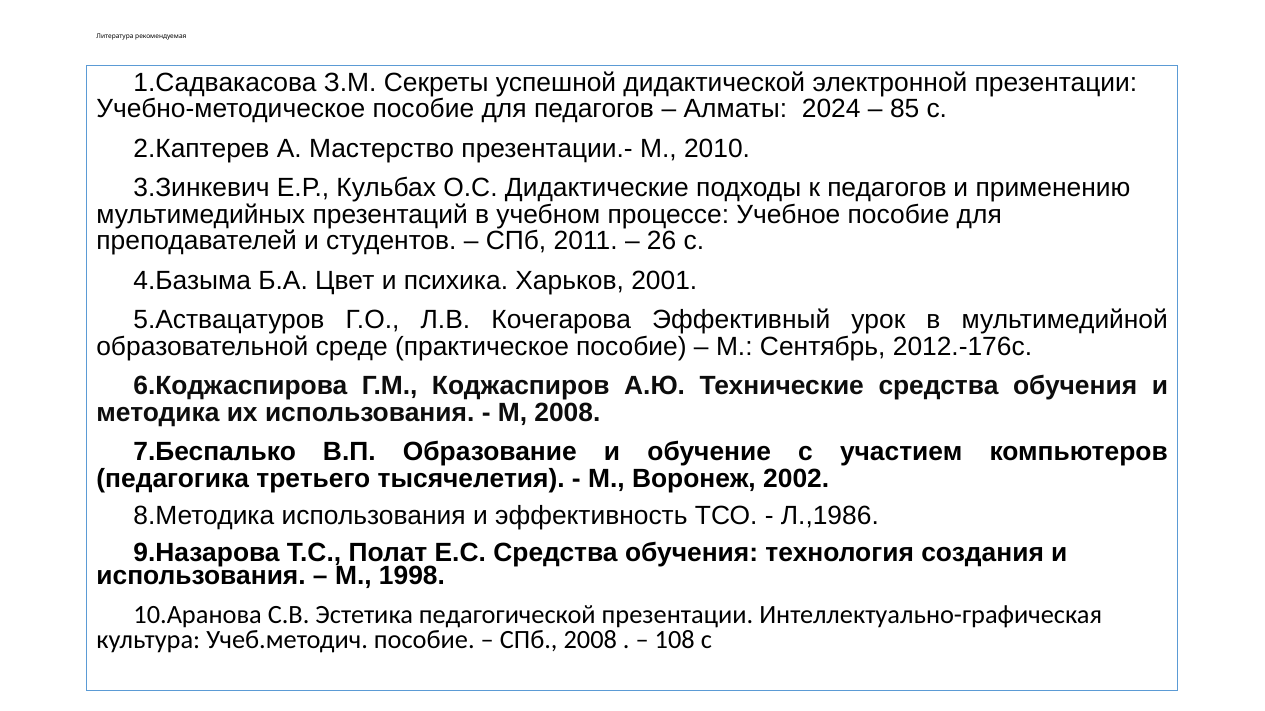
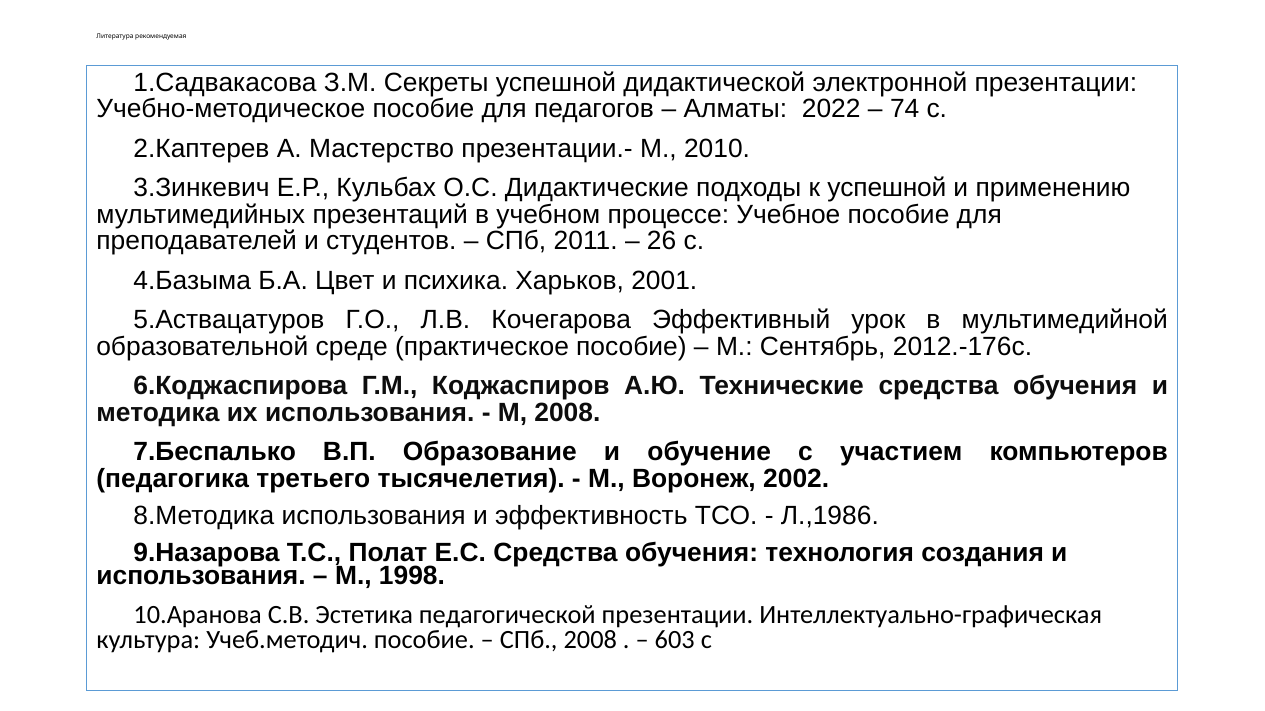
2024: 2024 -> 2022
85: 85 -> 74
к педагогов: педагогов -> успешной
108: 108 -> 603
